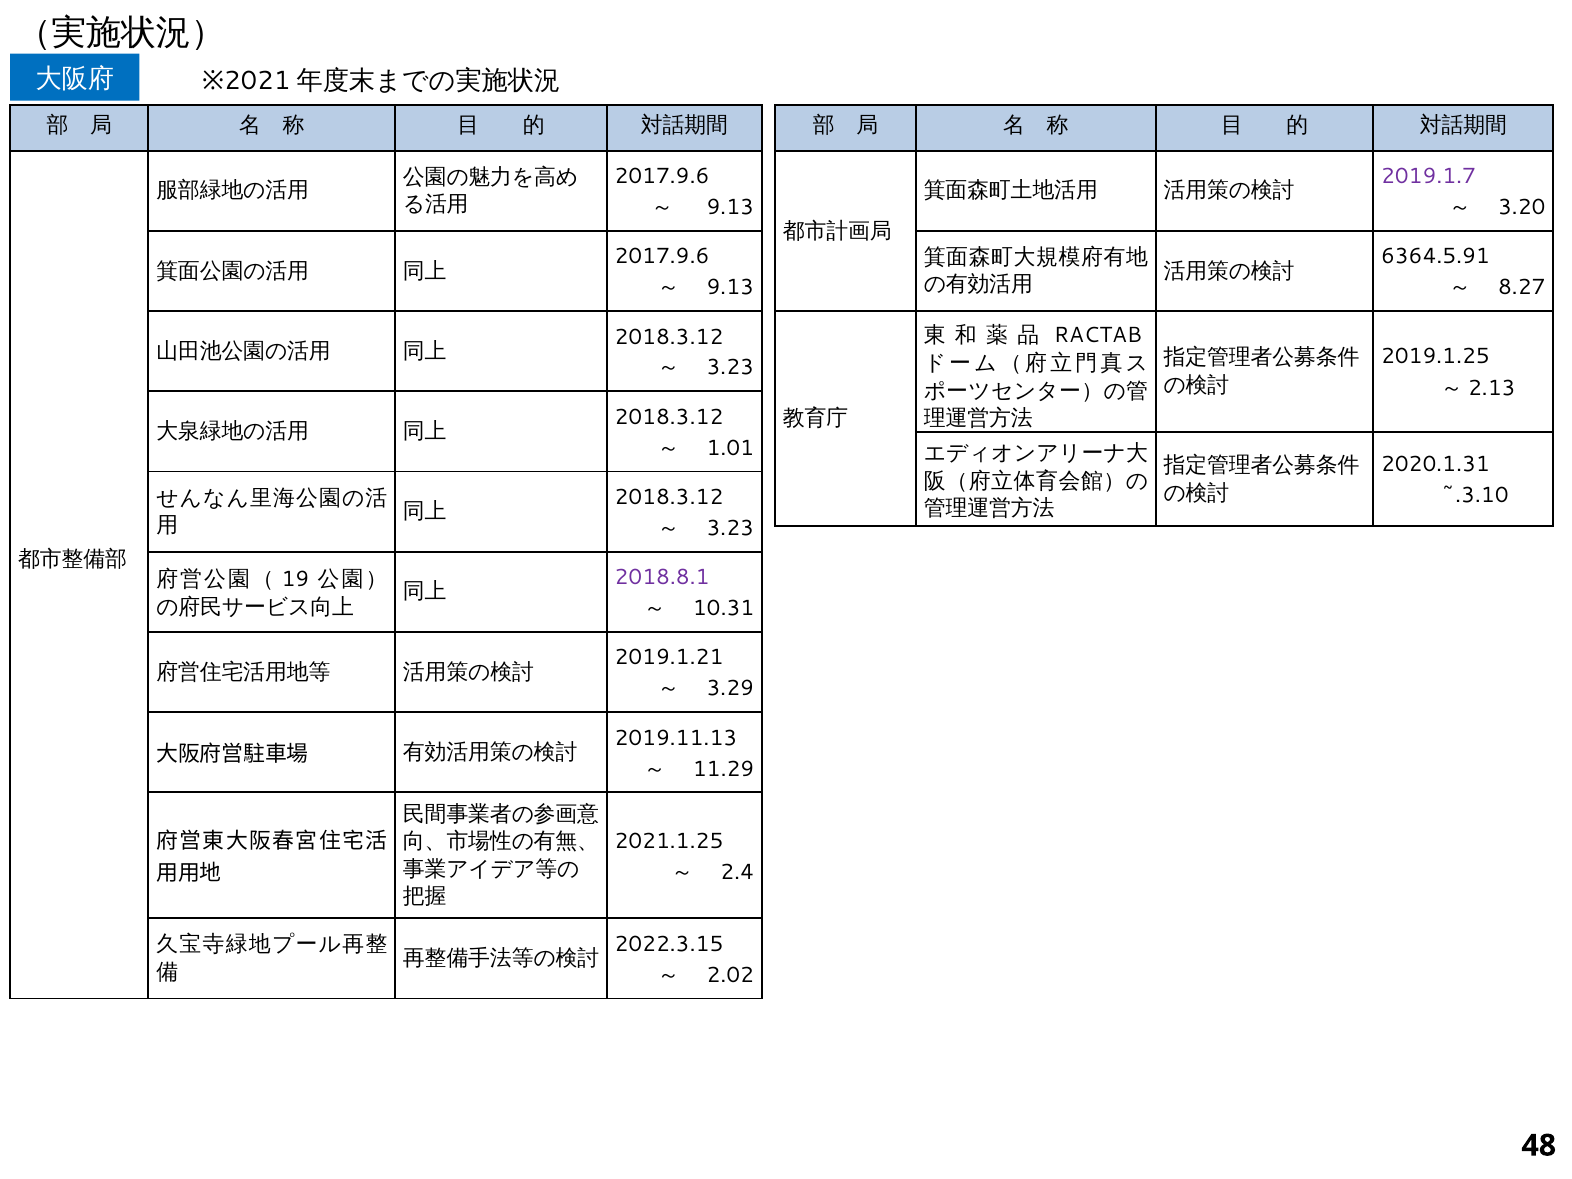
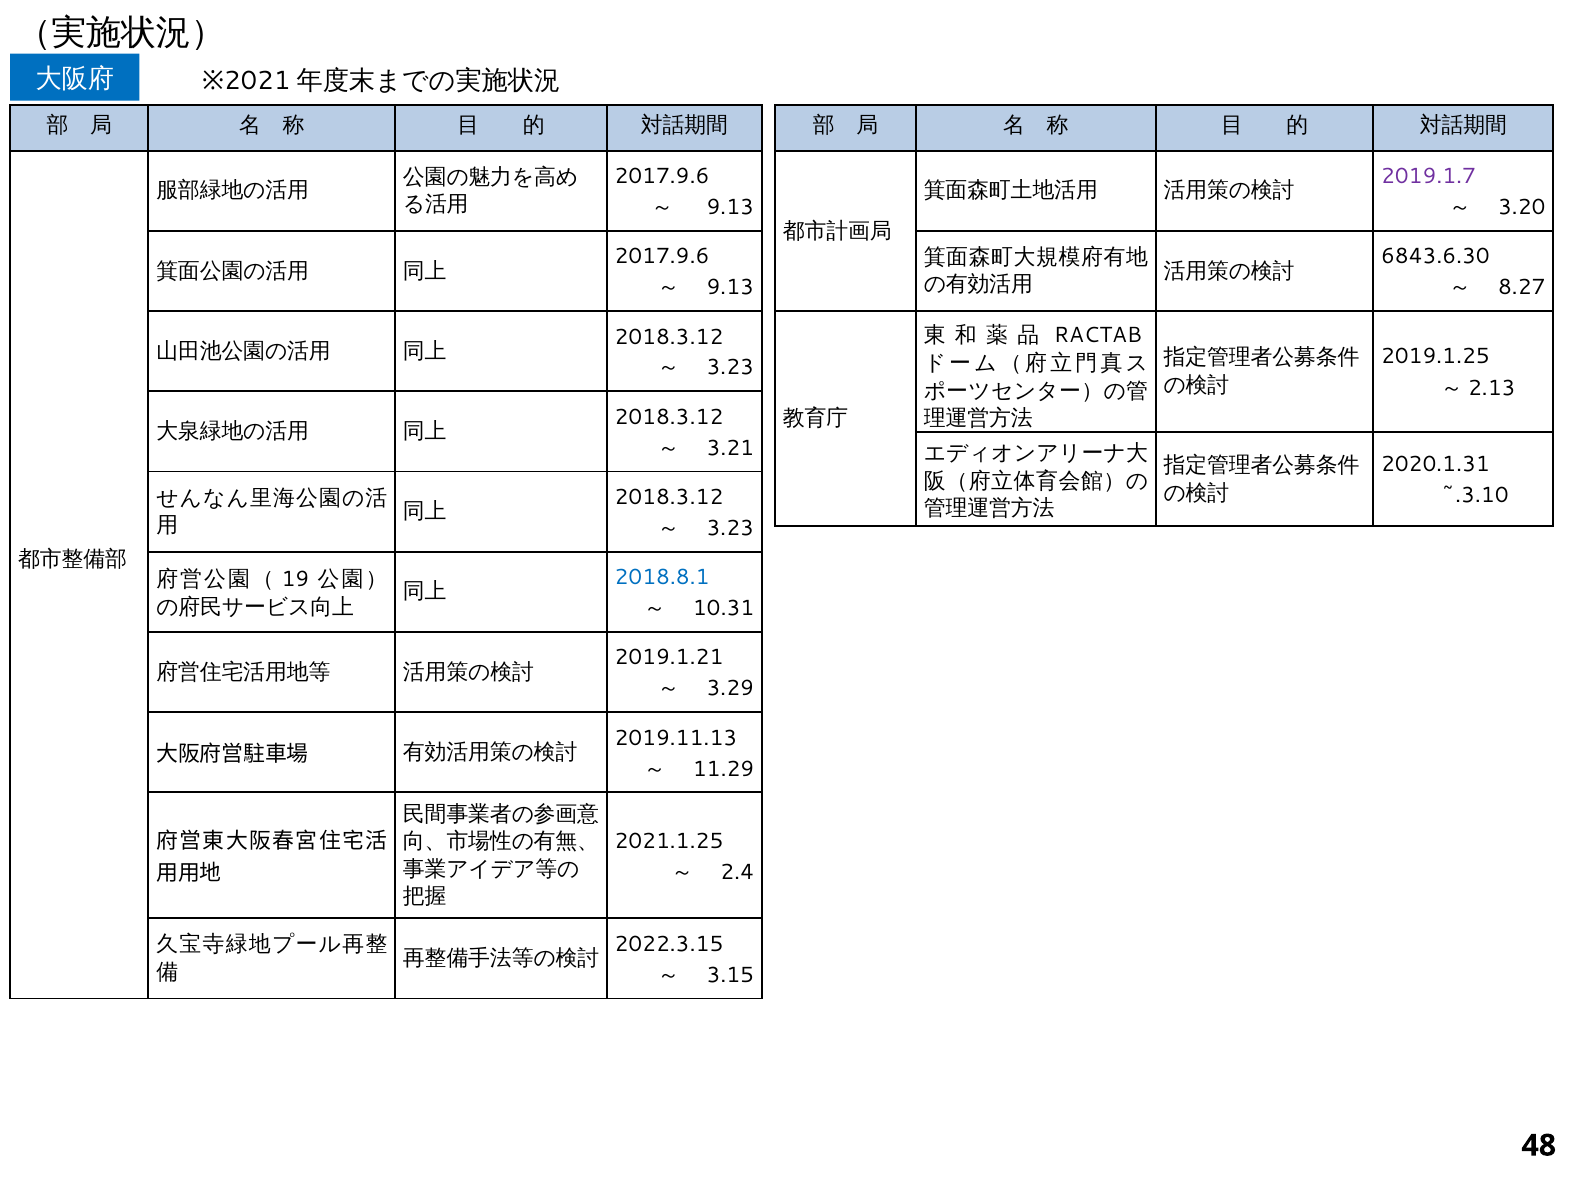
6364.5.91: 6364.5.91 -> 6843.6.30
1.01: 1.01 -> 3.21
2018.8.1 colour: purple -> blue
2.02: 2.02 -> 3.15
